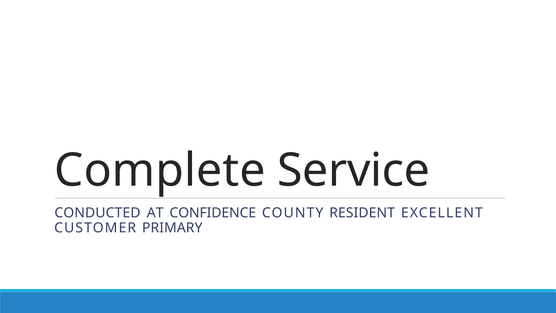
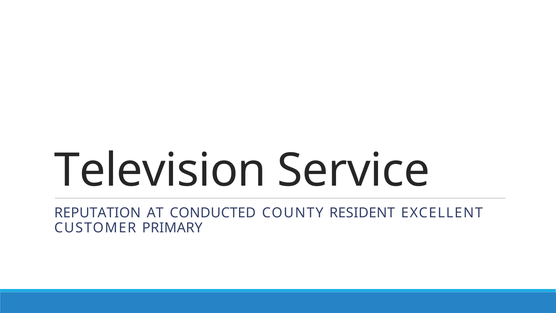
Complete: Complete -> Television
CONDUCTED: CONDUCTED -> REPUTATION
CONFIDENCE: CONFIDENCE -> CONDUCTED
